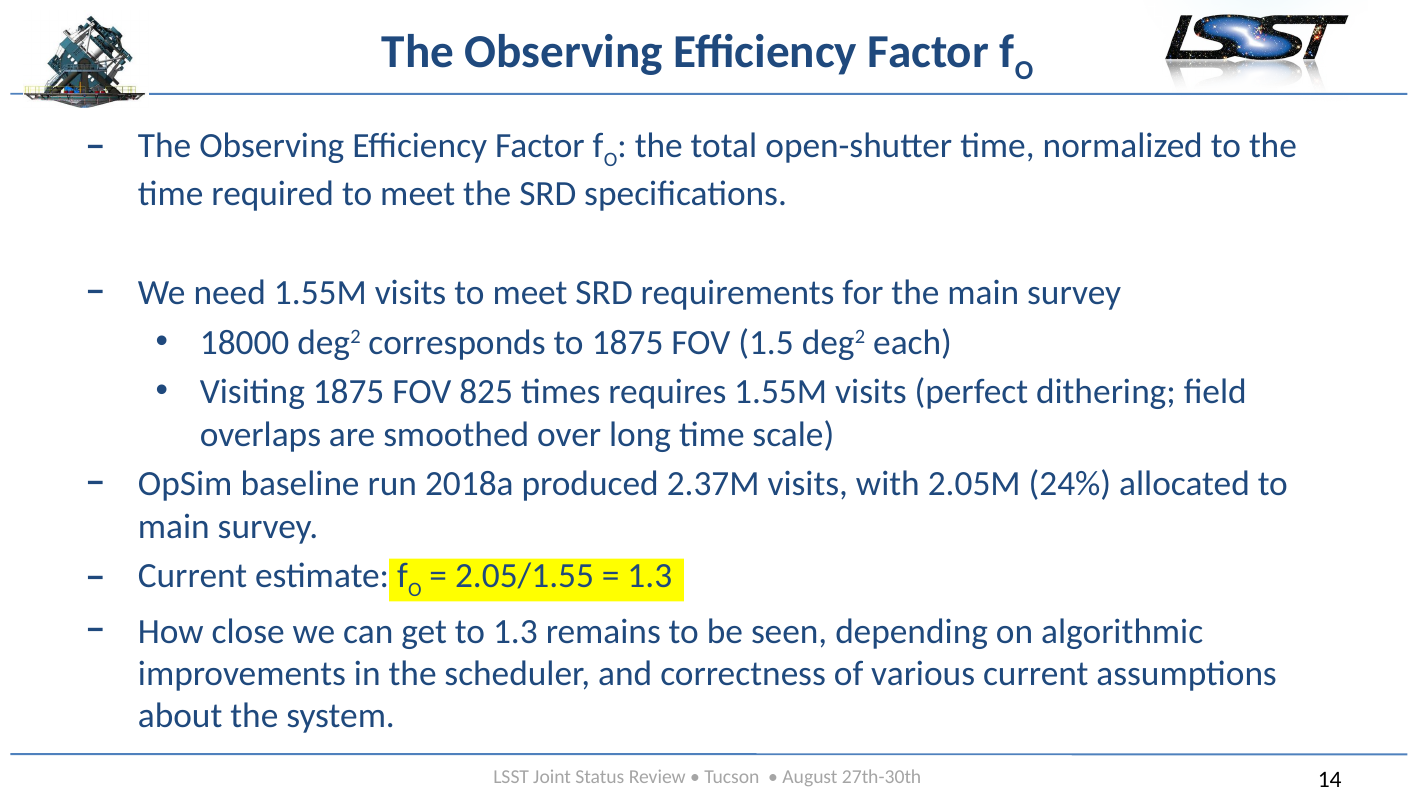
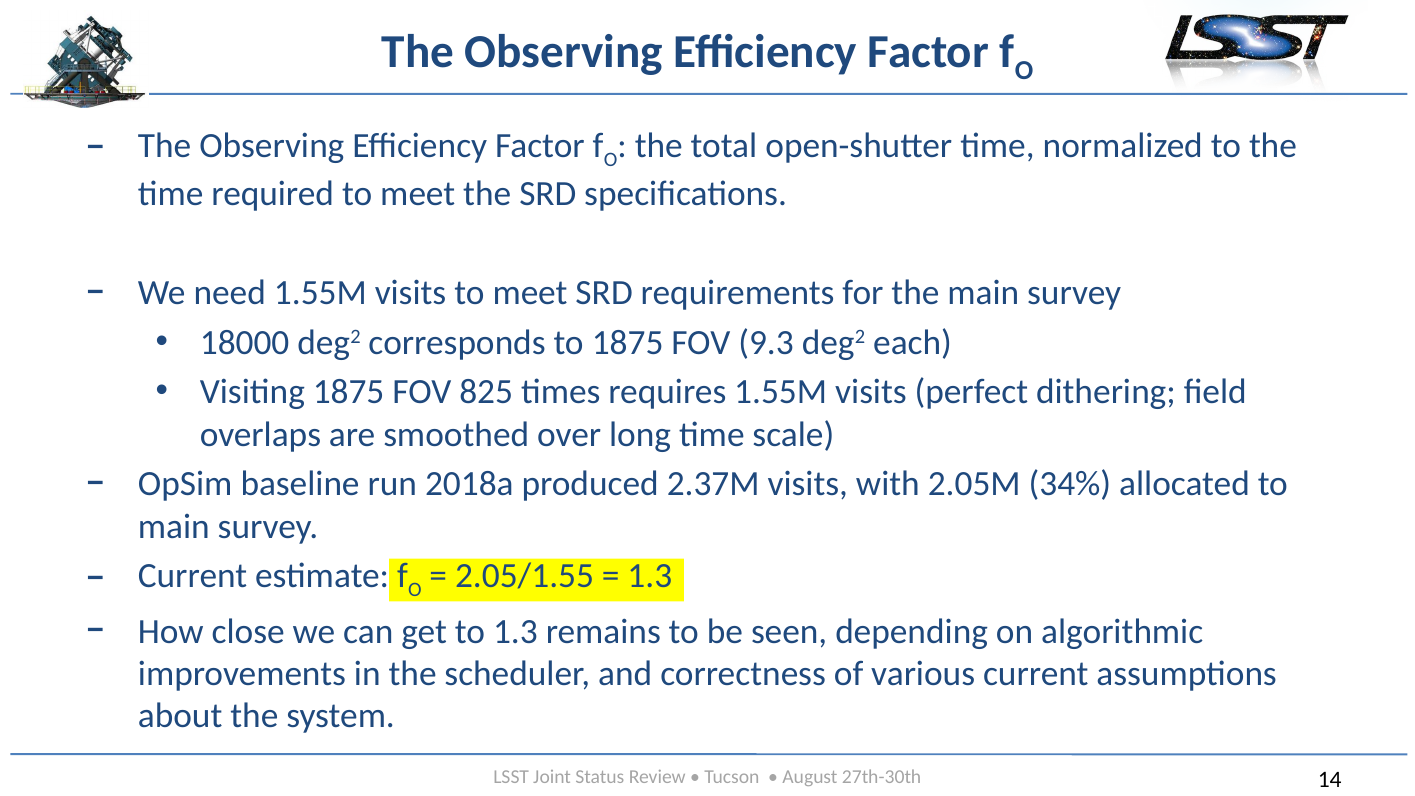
1.5: 1.5 -> 9.3
24%: 24% -> 34%
